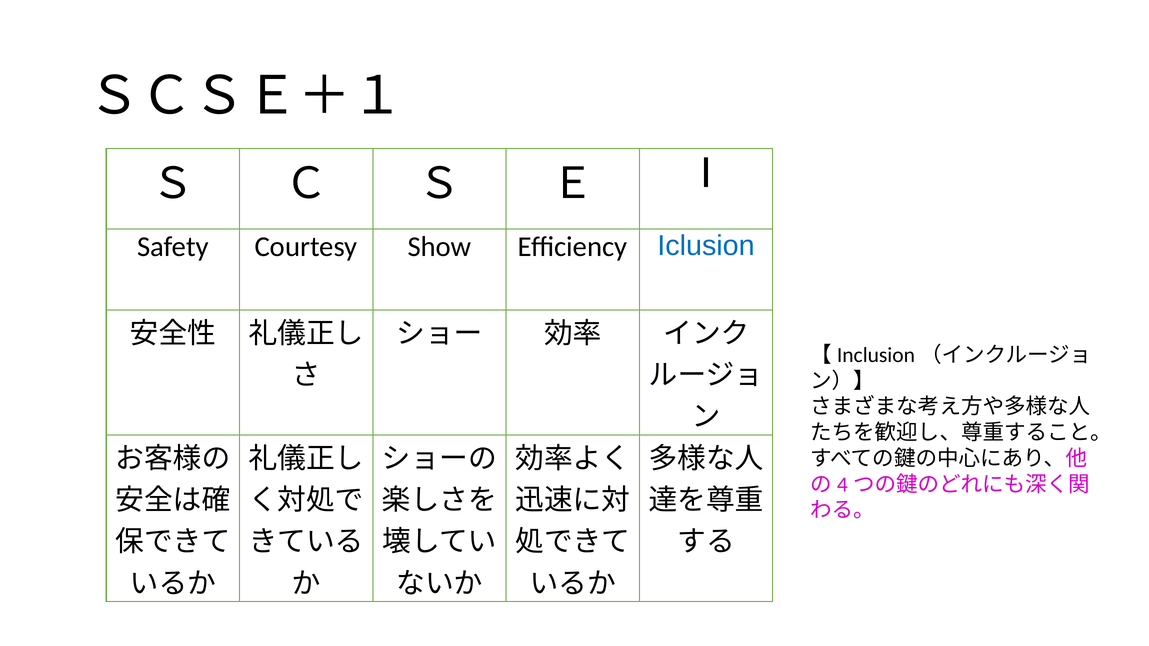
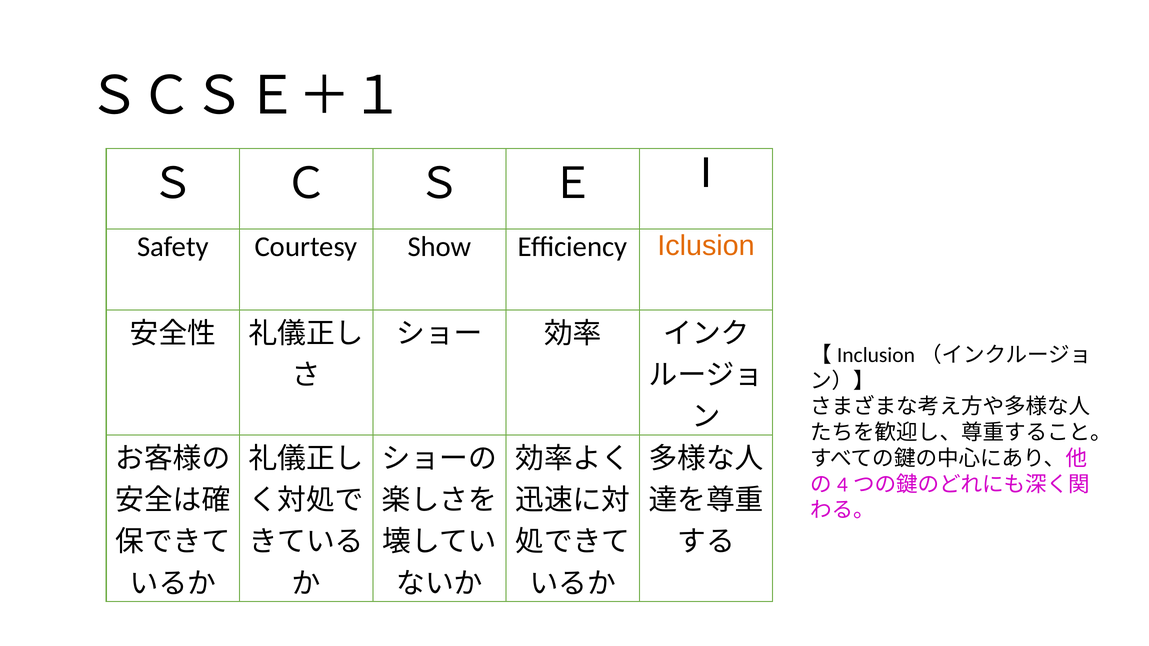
Iclusion colour: blue -> orange
